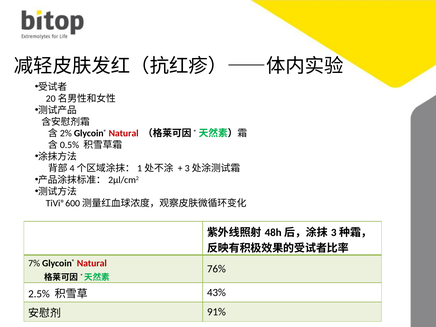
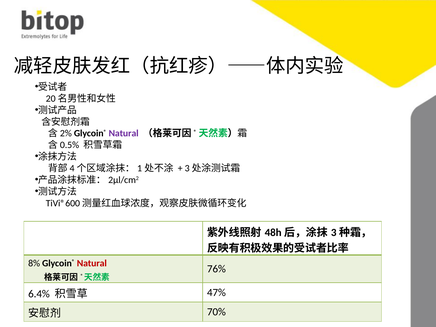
Natural at (124, 133) colour: red -> purple
7%: 7% -> 8%
2.5%: 2.5% -> 6.4%
43%: 43% -> 47%
91%: 91% -> 70%
